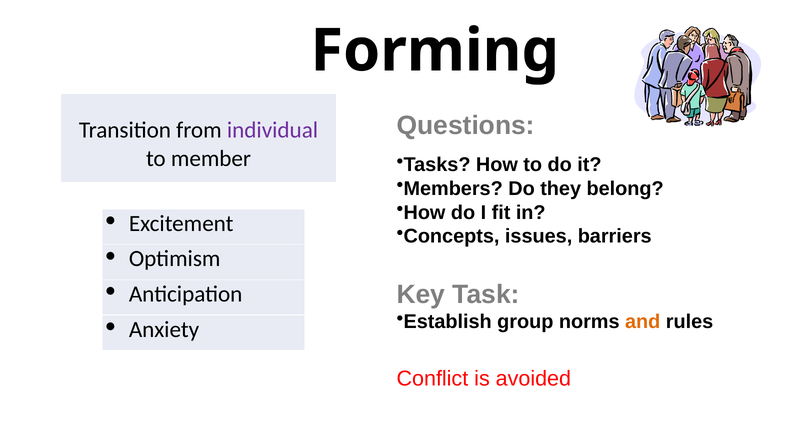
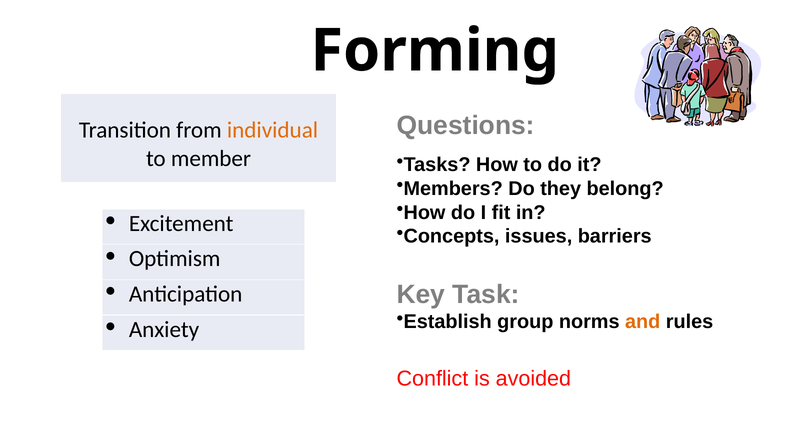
individual colour: purple -> orange
